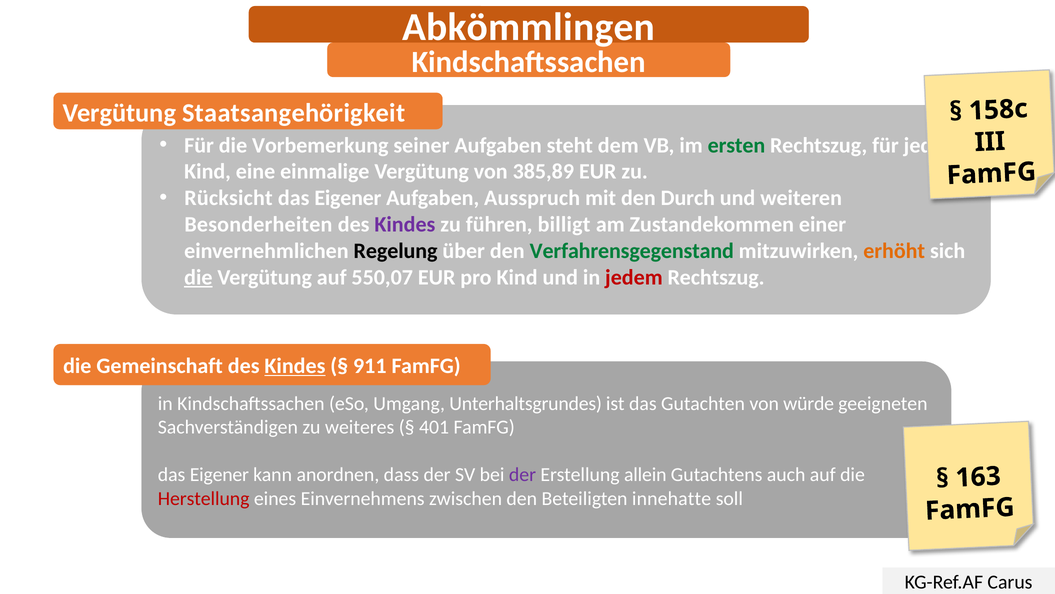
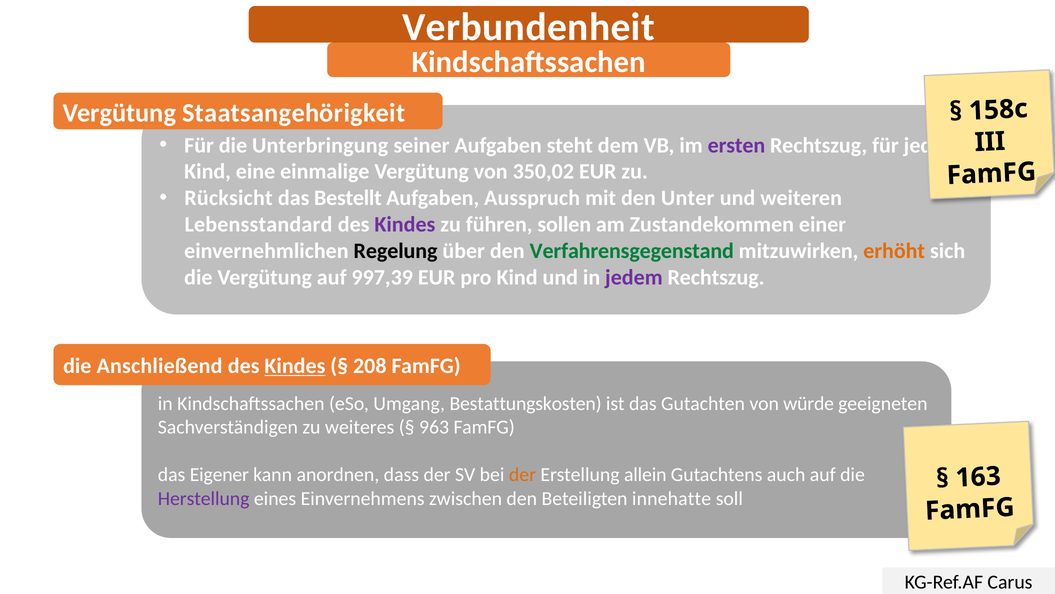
Abkömmlingen: Abkömmlingen -> Verbundenheit
Vorbemerkung: Vorbemerkung -> Unterbringung
ersten colour: green -> purple
385,89: 385,89 -> 350,02
Eigener at (348, 198): Eigener -> Bestellt
Durch: Durch -> Unter
Besonderheiten: Besonderheiten -> Lebensstandard
billigt: billigt -> sollen
die at (198, 277) underline: present -> none
550,07: 550,07 -> 997,39
jedem colour: red -> purple
Gemeinschaft: Gemeinschaft -> Anschließend
911: 911 -> 208
Unterhaltsgrundes: Unterhaltsgrundes -> Bestattungskosten
401: 401 -> 963
der at (522, 474) colour: purple -> orange
Herstellung colour: red -> purple
